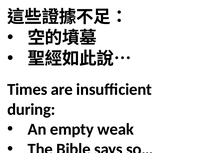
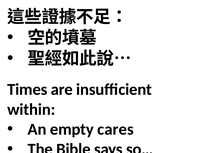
during: during -> within
weak: weak -> cares
